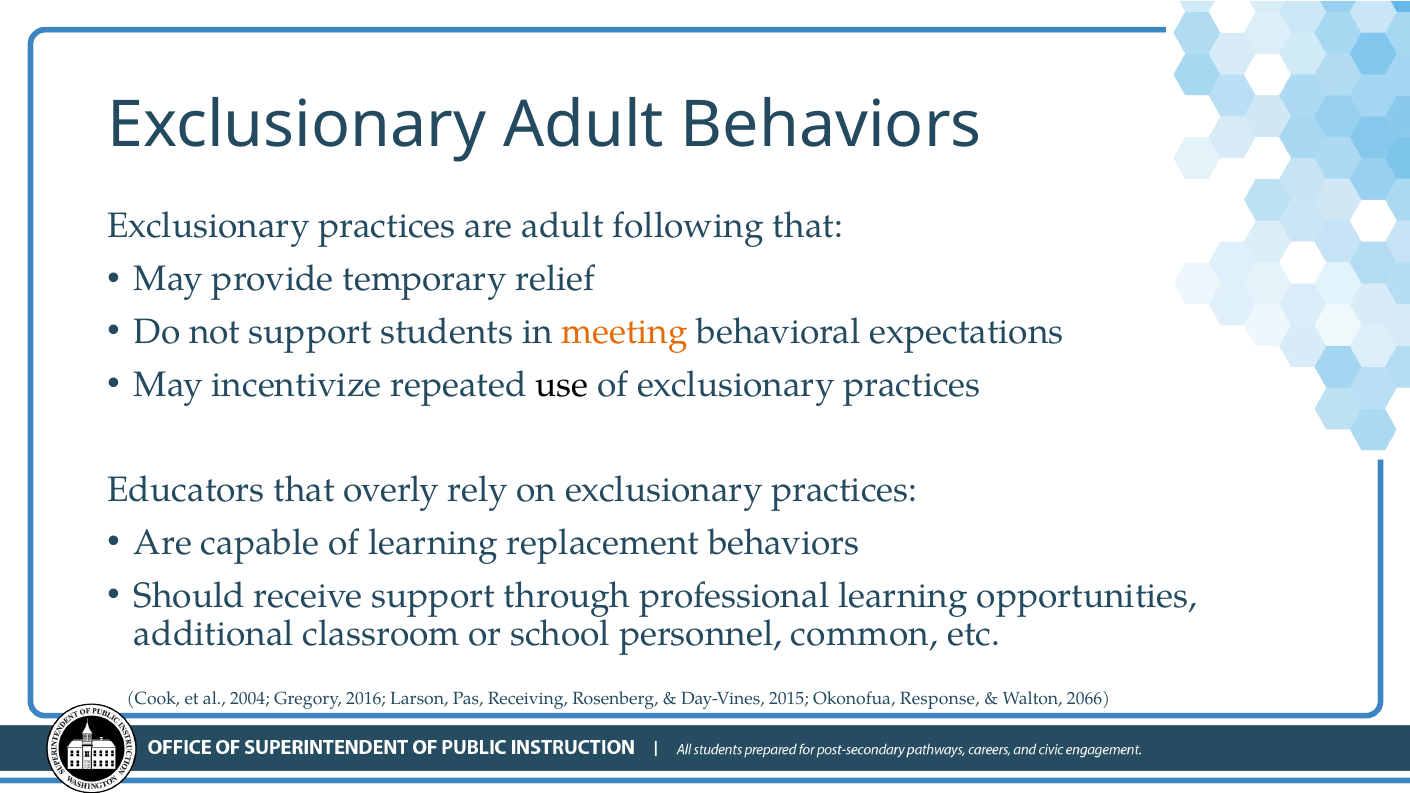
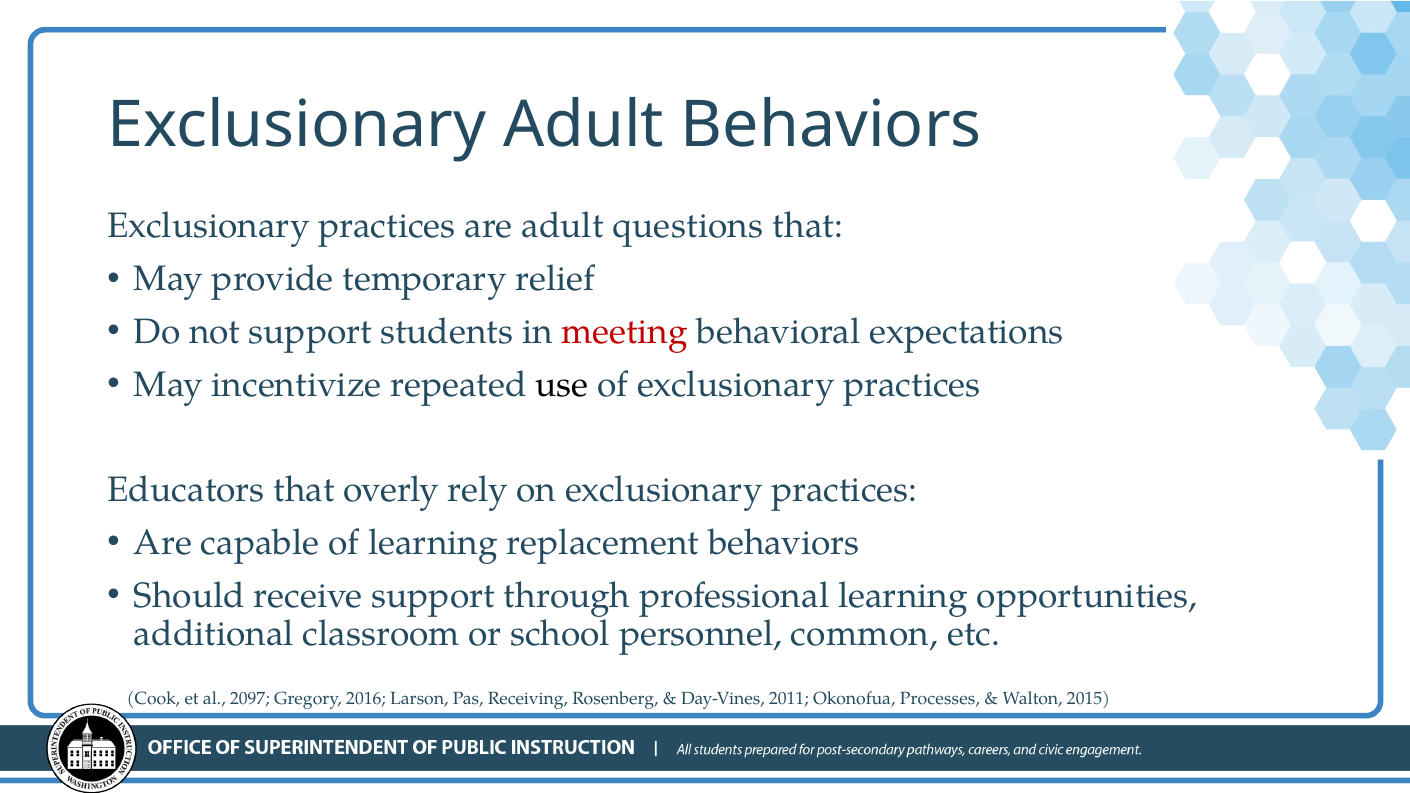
following: following -> questions
meeting colour: orange -> red
2004: 2004 -> 2097
2015: 2015 -> 2011
Response: Response -> Processes
2066: 2066 -> 2015
